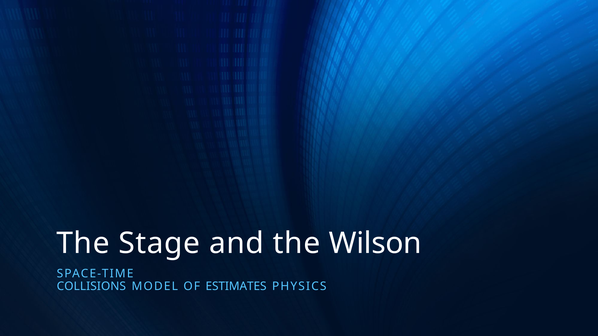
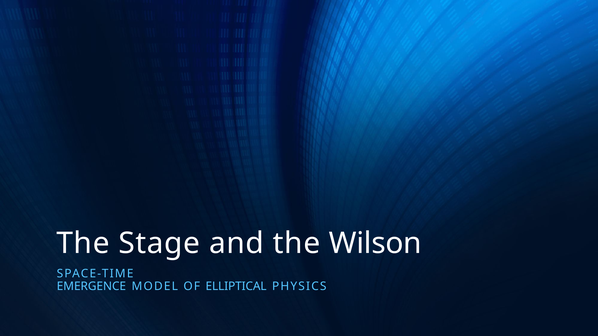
COLLISIONS: COLLISIONS -> EMERGENCE
ESTIMATES: ESTIMATES -> ELLIPTICAL
